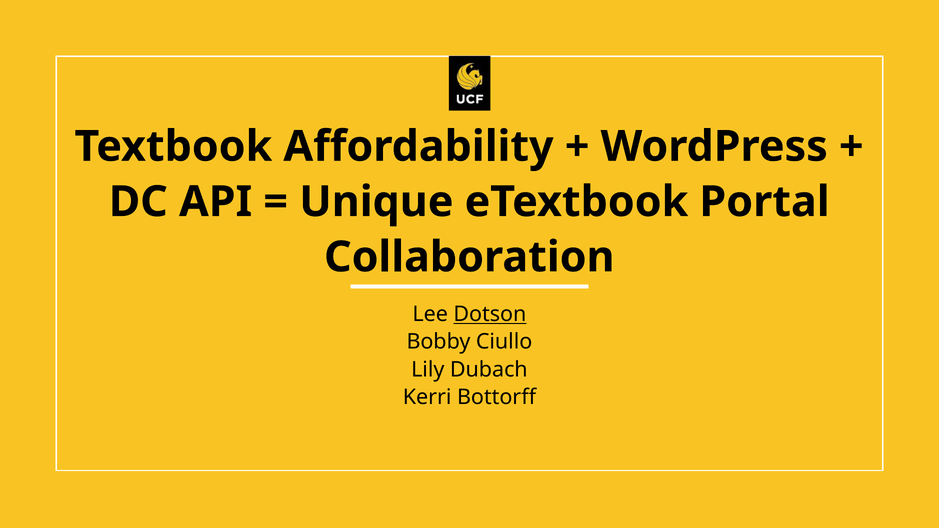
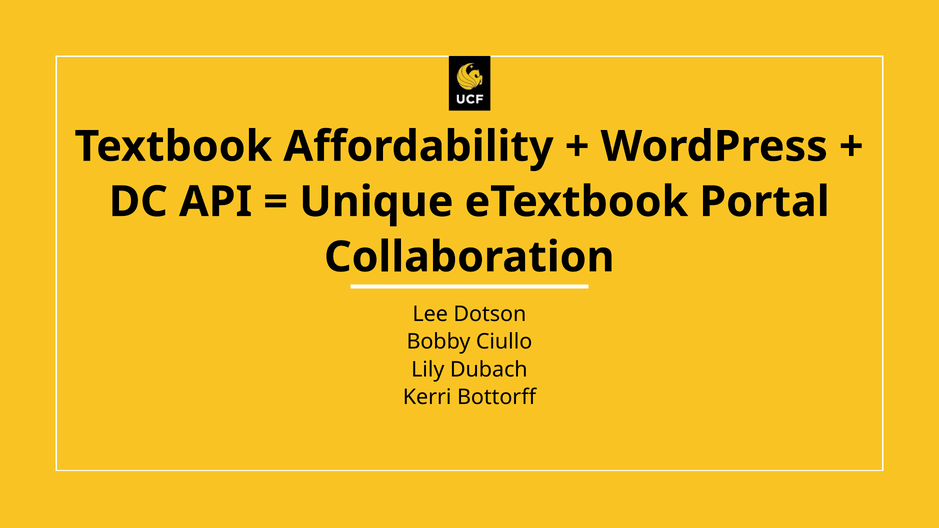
Dotson underline: present -> none
